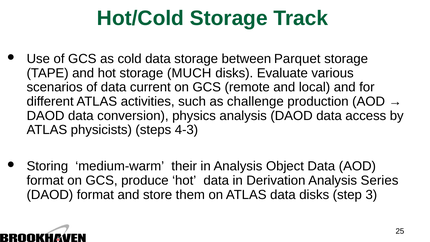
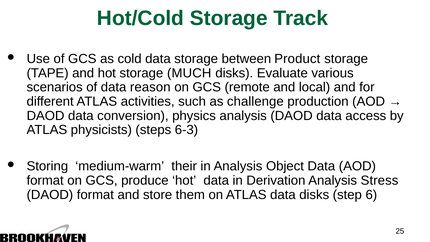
Parquet: Parquet -> Product
current: current -> reason
4-3: 4-3 -> 6-3
Series: Series -> Stress
3: 3 -> 6
